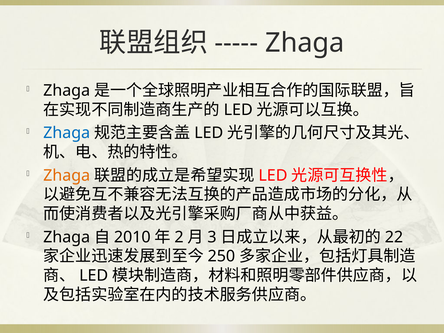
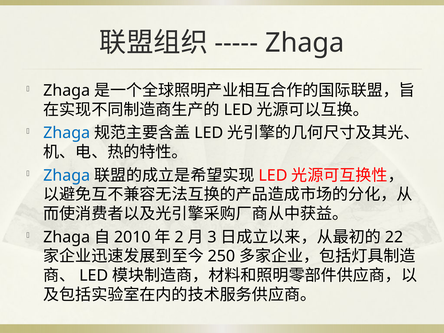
Zhaga at (67, 175) colour: orange -> blue
